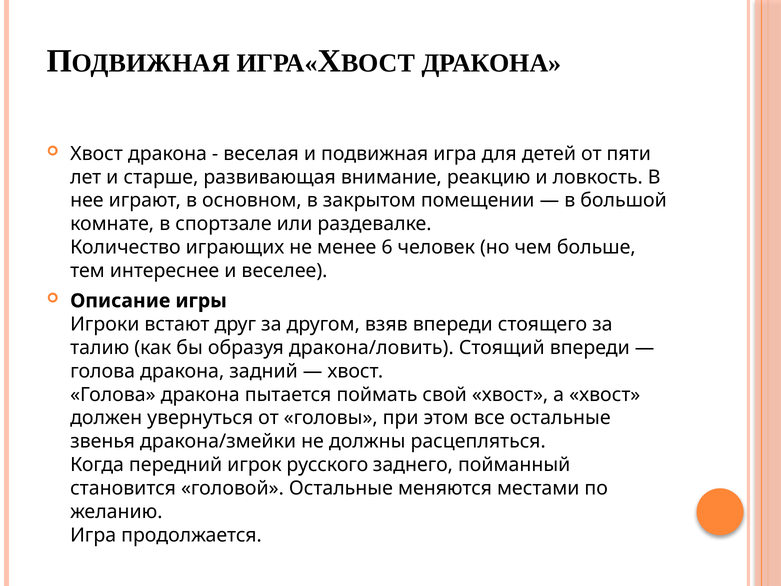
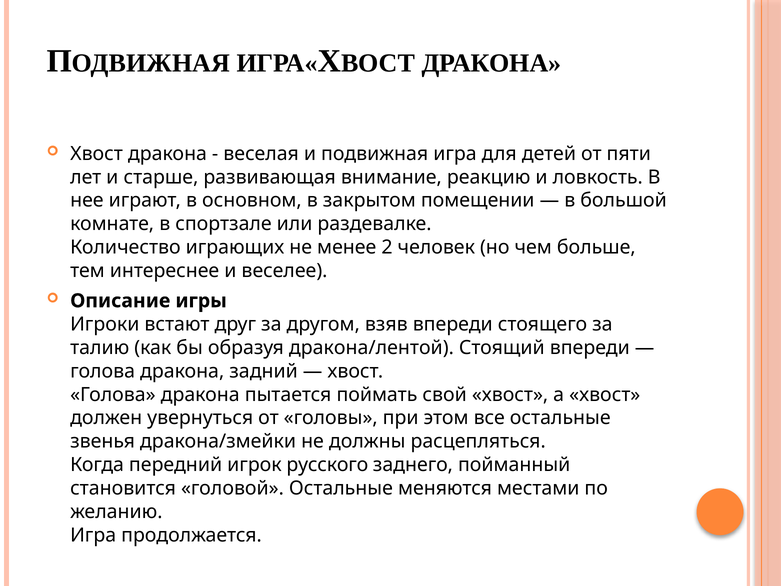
6: 6 -> 2
дракона/ловить: дракона/ловить -> дракона/лентой
